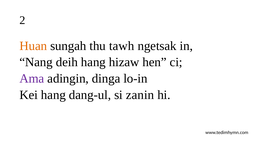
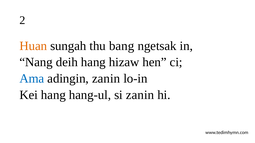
tawh: tawh -> bang
Ama colour: purple -> blue
adingin dinga: dinga -> zanin
dang-ul: dang-ul -> hang-ul
